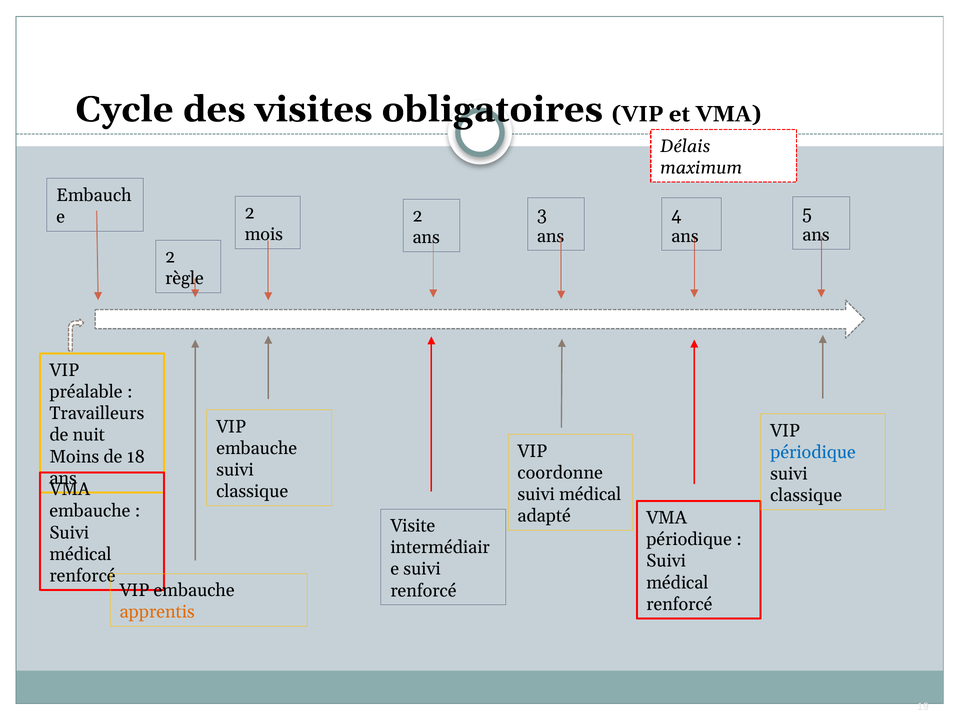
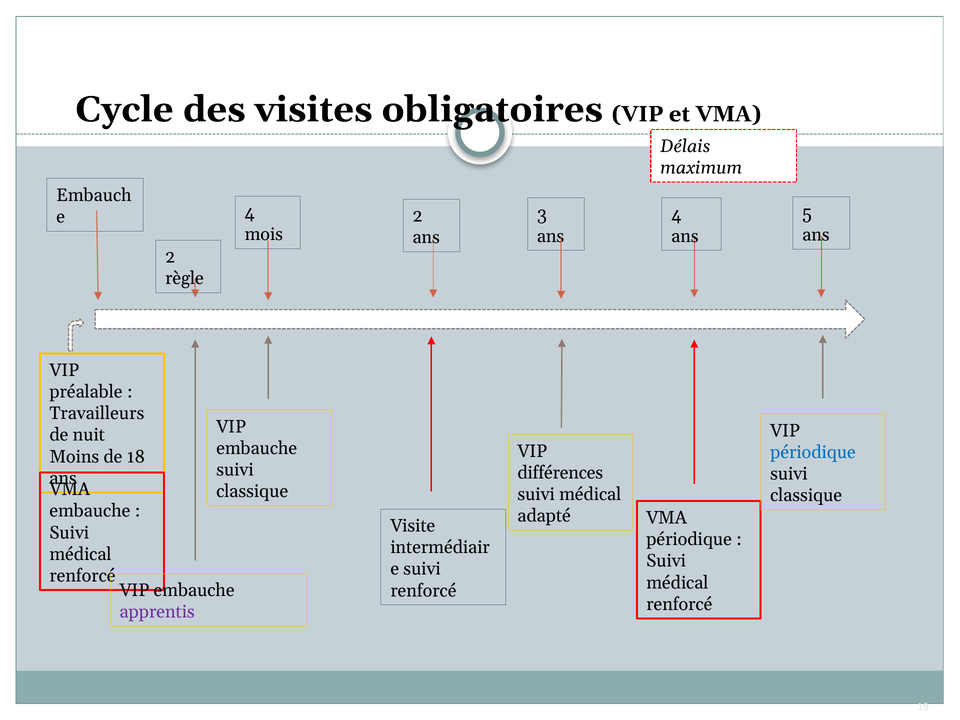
2 at (250, 213): 2 -> 4
coordonne: coordonne -> différences
apprentis colour: orange -> purple
